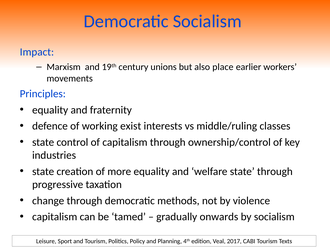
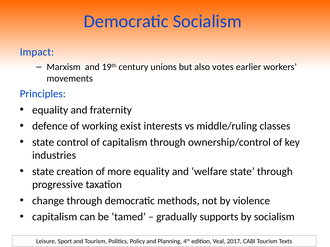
place: place -> votes
onwards: onwards -> supports
